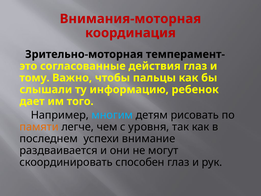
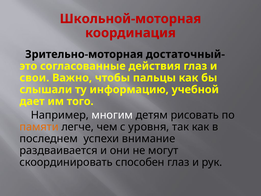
Внимания-моторная: Внимания-моторная -> Школьной-моторная
темперамент-: темперамент- -> достаточный-
тому: тому -> свои
ребенок: ребенок -> учебной
многим colour: light blue -> white
